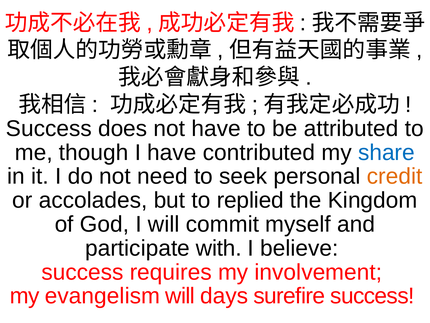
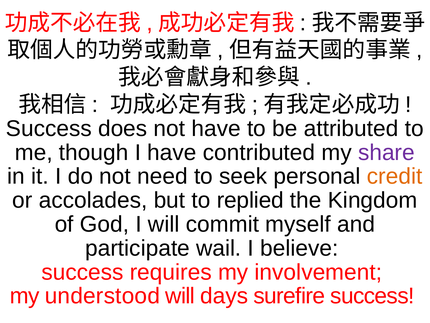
share colour: blue -> purple
with: with -> wail
evangelism: evangelism -> understood
